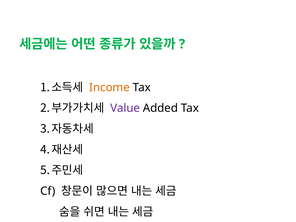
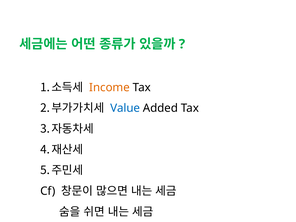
Value colour: purple -> blue
